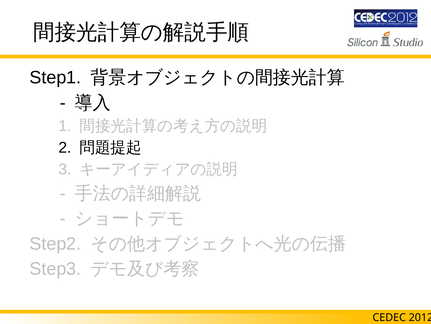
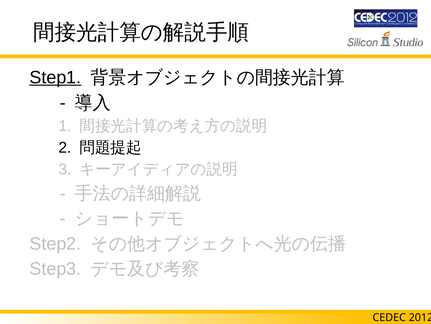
Step1 underline: none -> present
